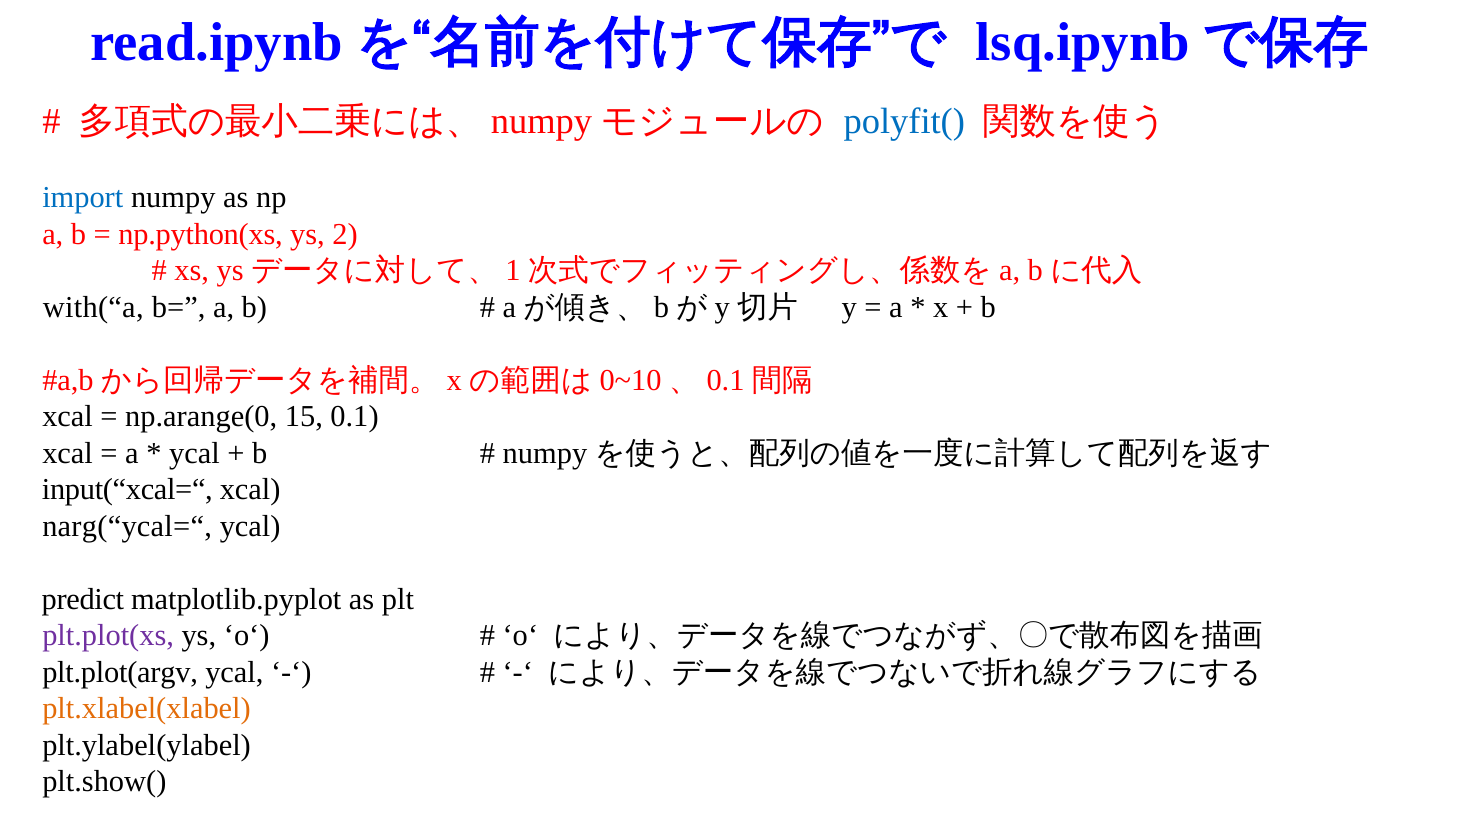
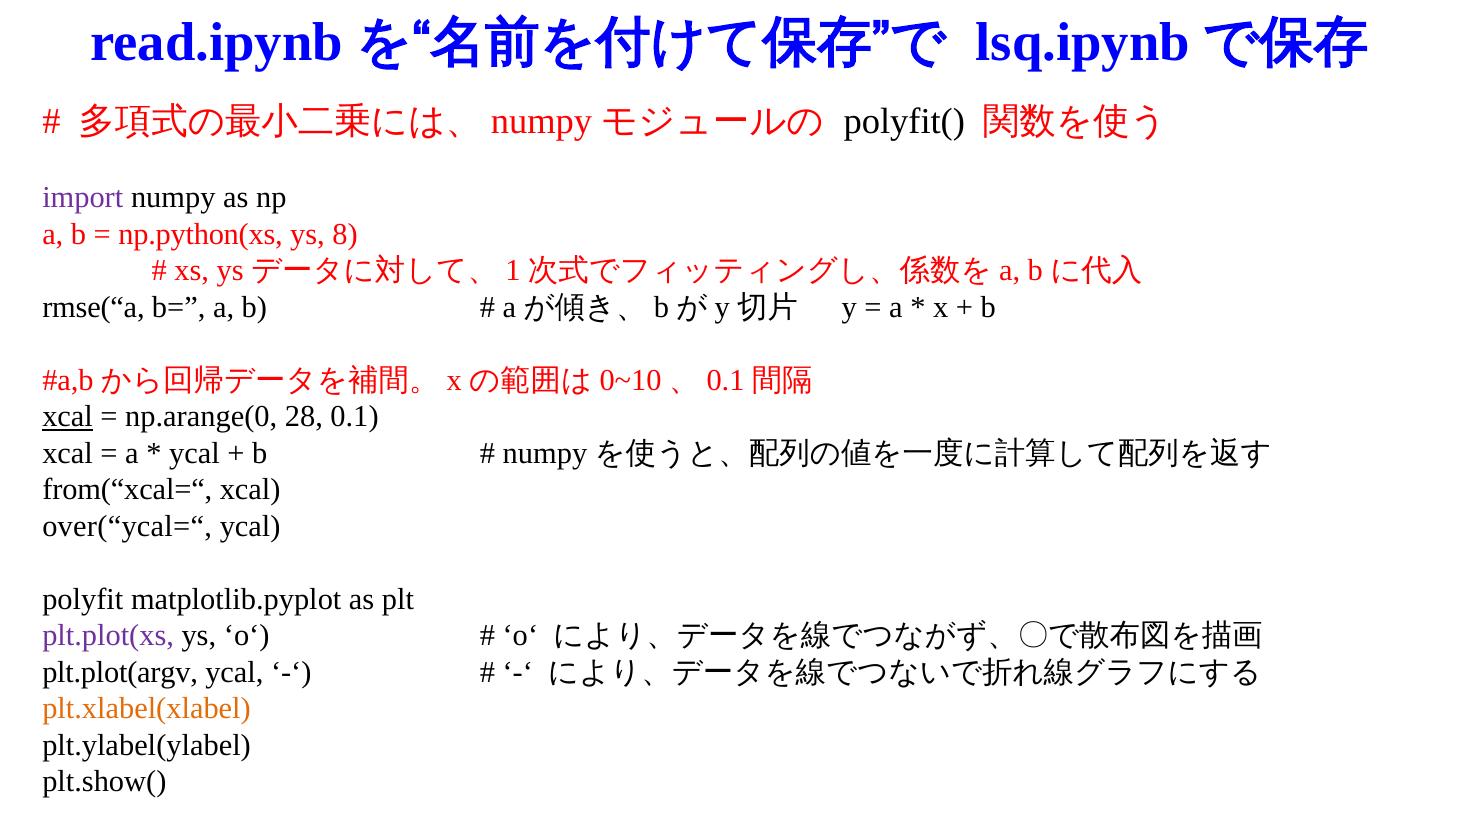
polyfit( colour: blue -> black
import colour: blue -> purple
2: 2 -> 8
with(“a: with(“a -> rmse(“a
xcal at (68, 416) underline: none -> present
15: 15 -> 28
input(“xcal=“: input(“xcal=“ -> from(“xcal=“
narg(“ycal=“: narg(“ycal=“ -> over(“ycal=“
predict: predict -> polyfit
